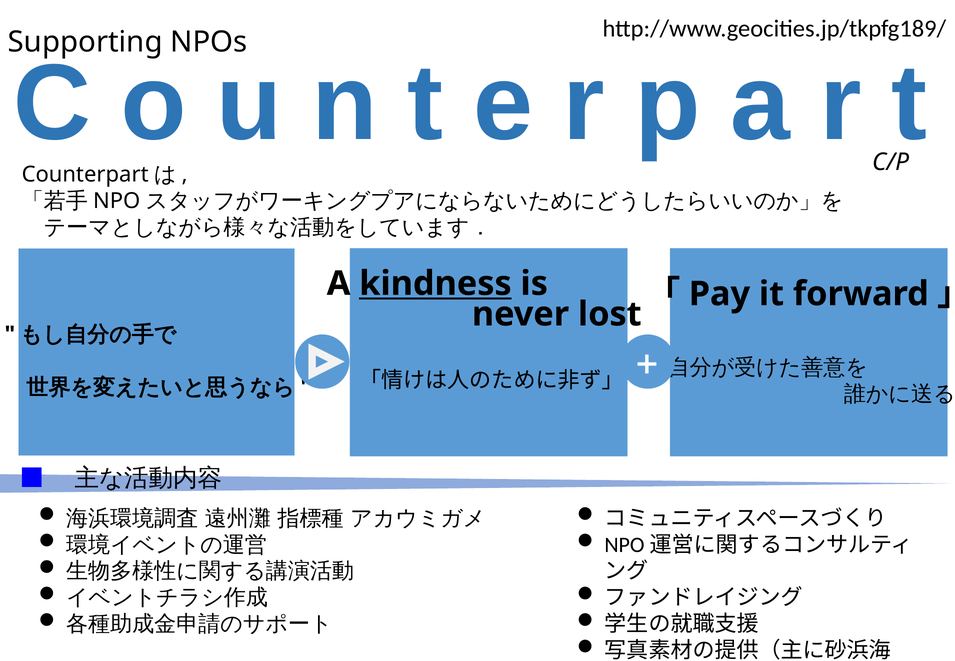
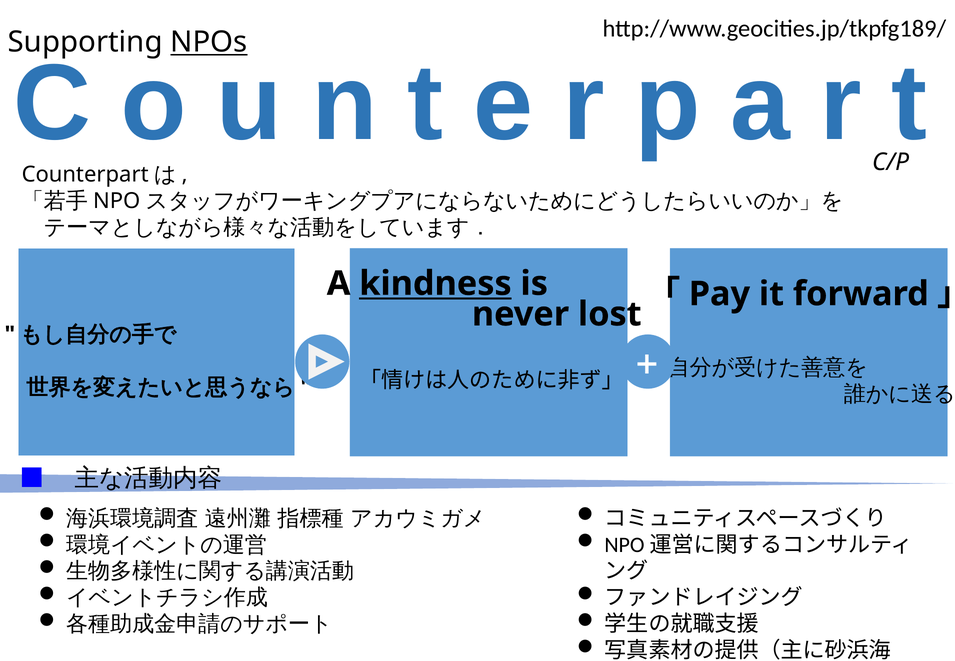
NPOs underline: none -> present
